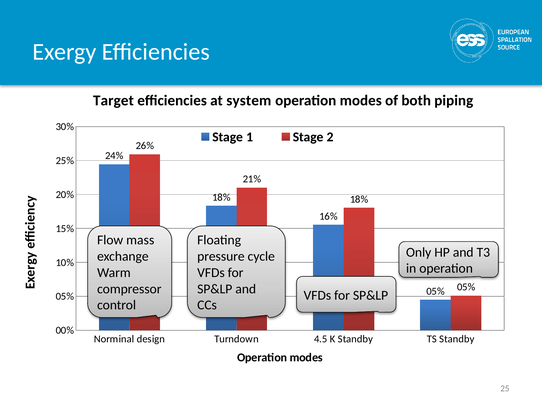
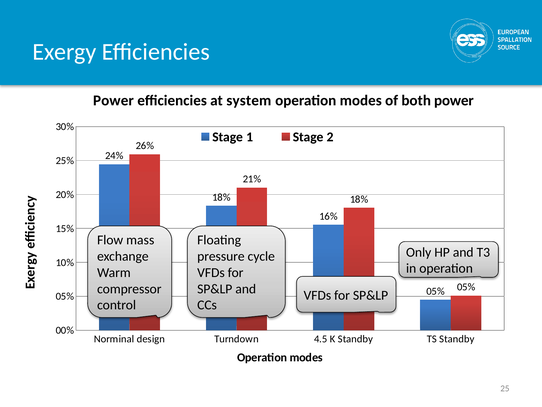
Target at (113, 101): Target -> Power
both piping: piping -> power
